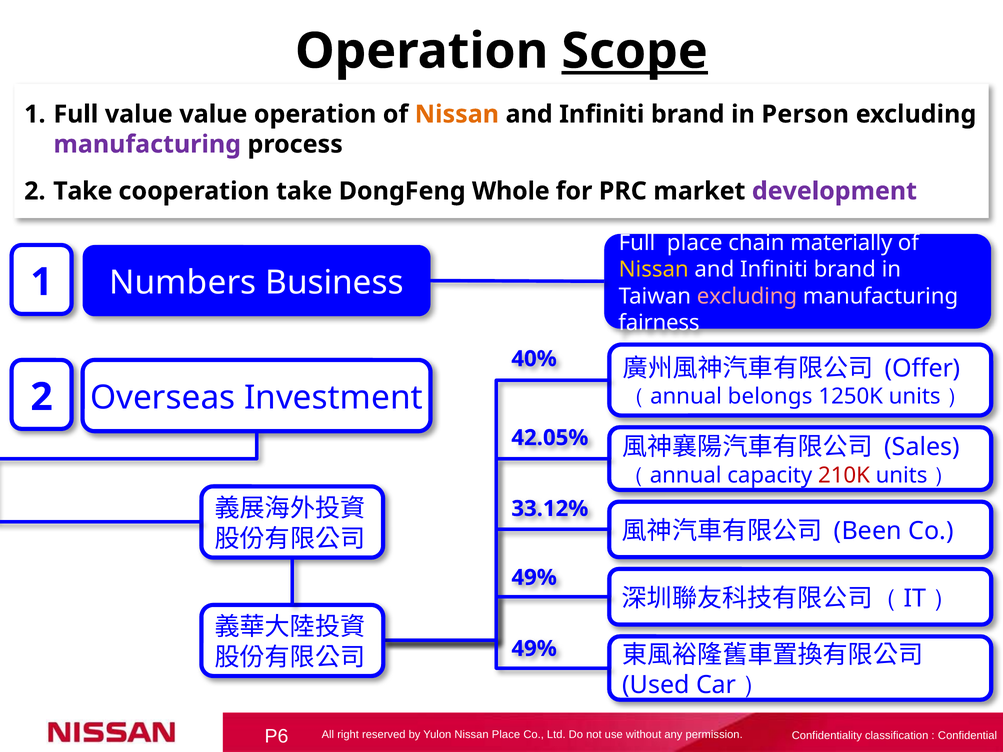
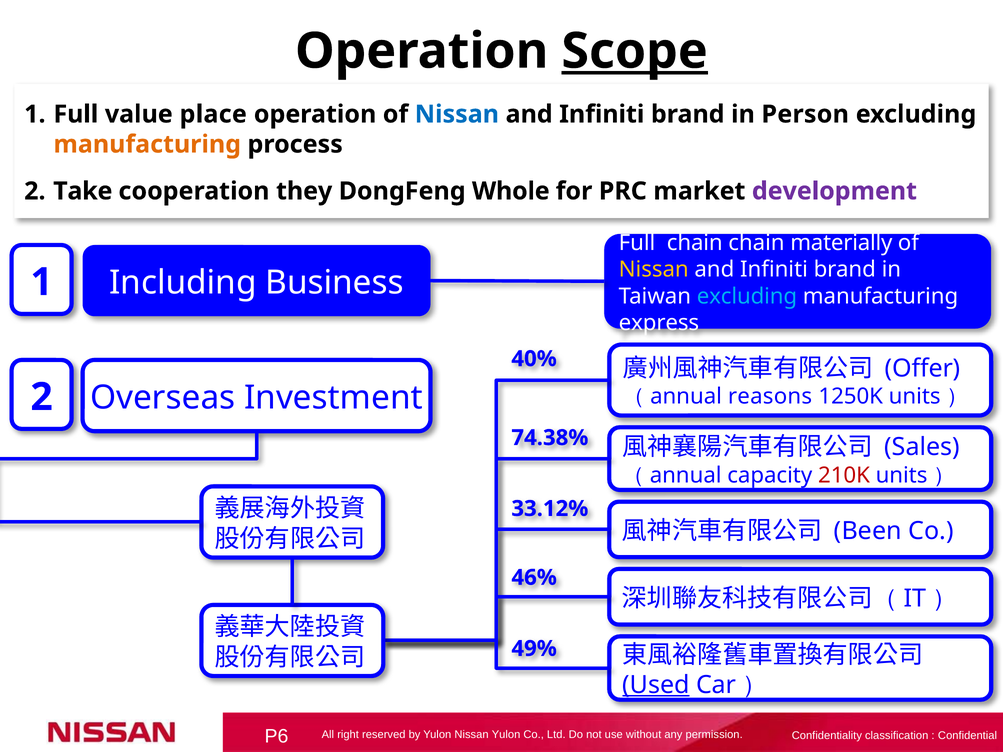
value value: value -> place
Nissan at (457, 114) colour: orange -> blue
manufacturing at (147, 144) colour: purple -> orange
cooperation take: take -> they
Full place: place -> chain
Numbers: Numbers -> Including
excluding at (747, 296) colour: pink -> light blue
fairness: fairness -> express
belongs: belongs -> reasons
42.05%: 42.05% -> 74.38%
49% at (534, 578): 49% -> 46%
Used underline: none -> present
Nissan Place: Place -> Yulon
